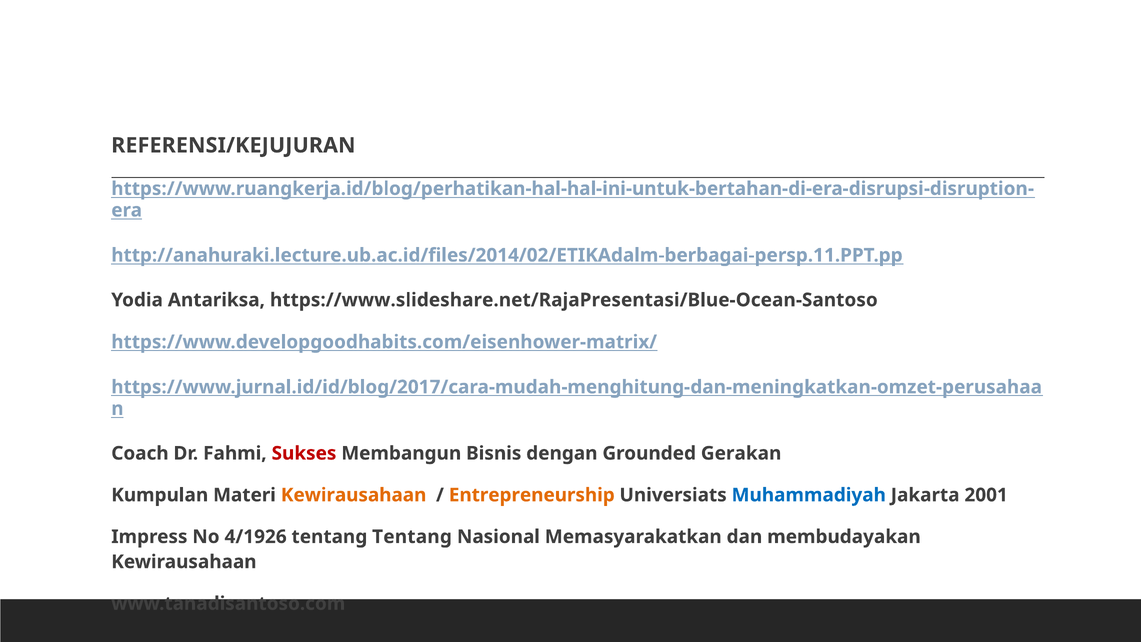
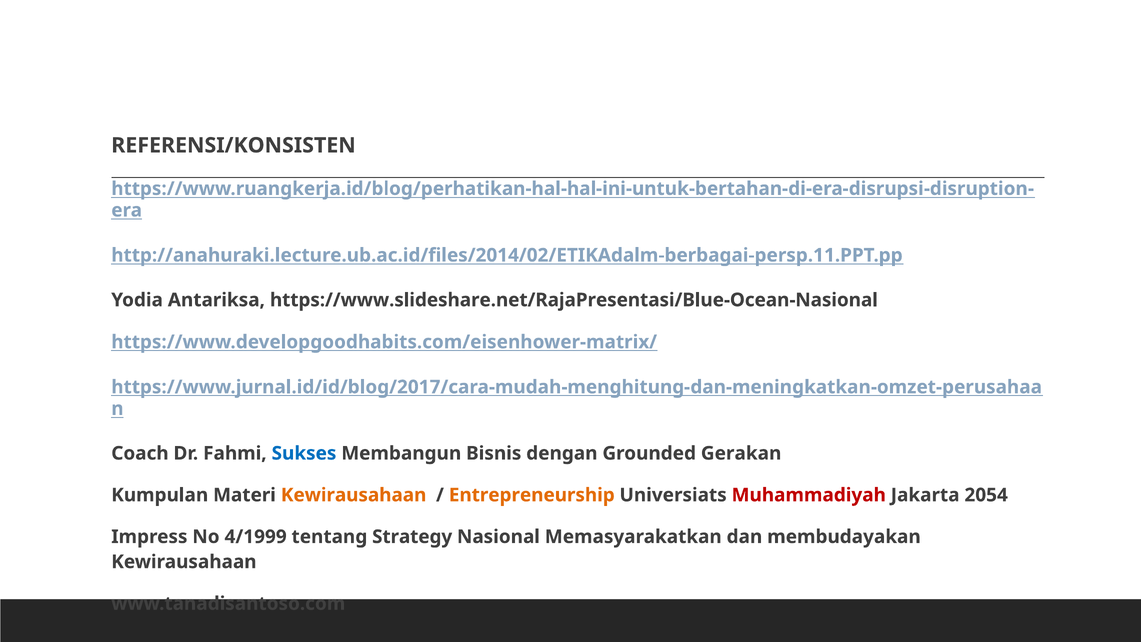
REFERENSI/KEJUJURAN: REFERENSI/KEJUJURAN -> REFERENSI/KONSISTEN
https://www.slideshare.net/RajaPresentasi/Blue-Ocean-Santoso: https://www.slideshare.net/RajaPresentasi/Blue-Ocean-Santoso -> https://www.slideshare.net/RajaPresentasi/Blue-Ocean-Nasional
Sukses colour: red -> blue
Muhammadiyah colour: blue -> red
2001: 2001 -> 2054
4/1926: 4/1926 -> 4/1999
tentang Tentang: Tentang -> Strategy
